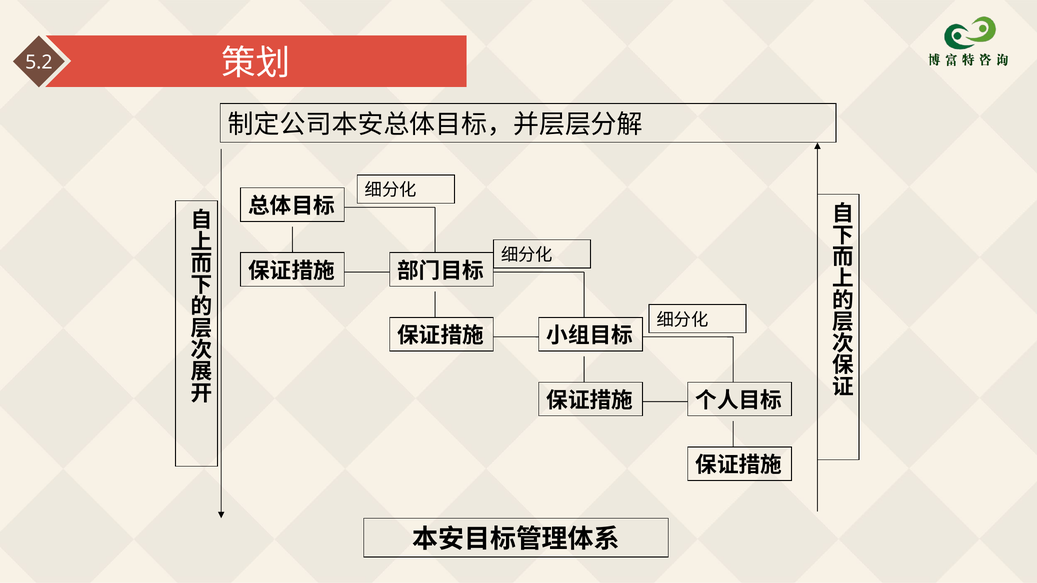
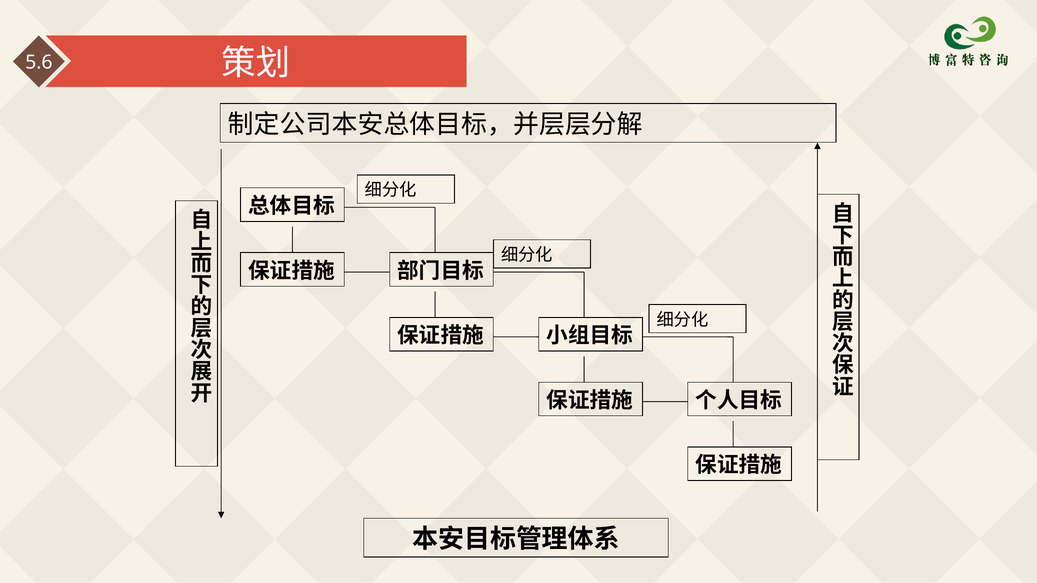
5.2: 5.2 -> 5.6
